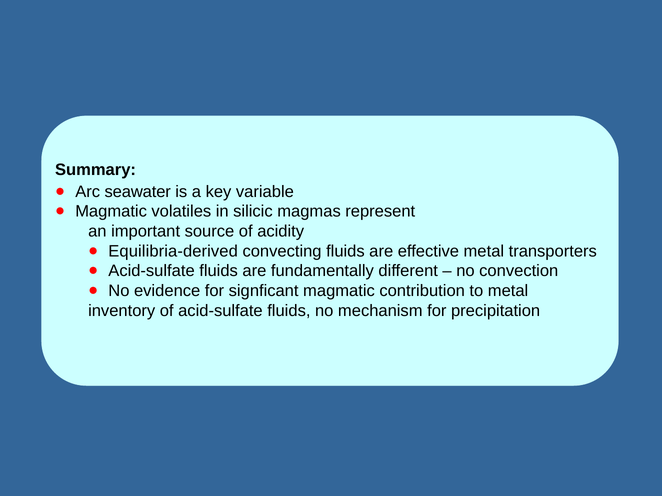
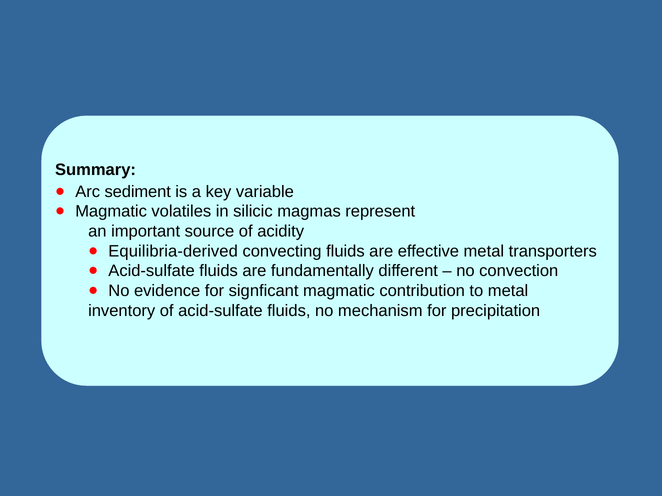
seawater: seawater -> sediment
